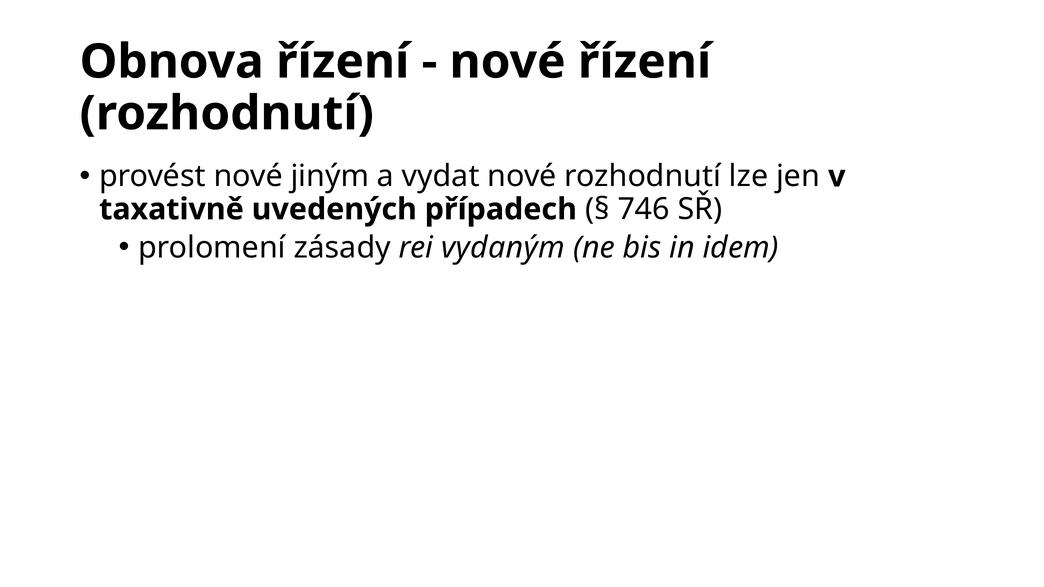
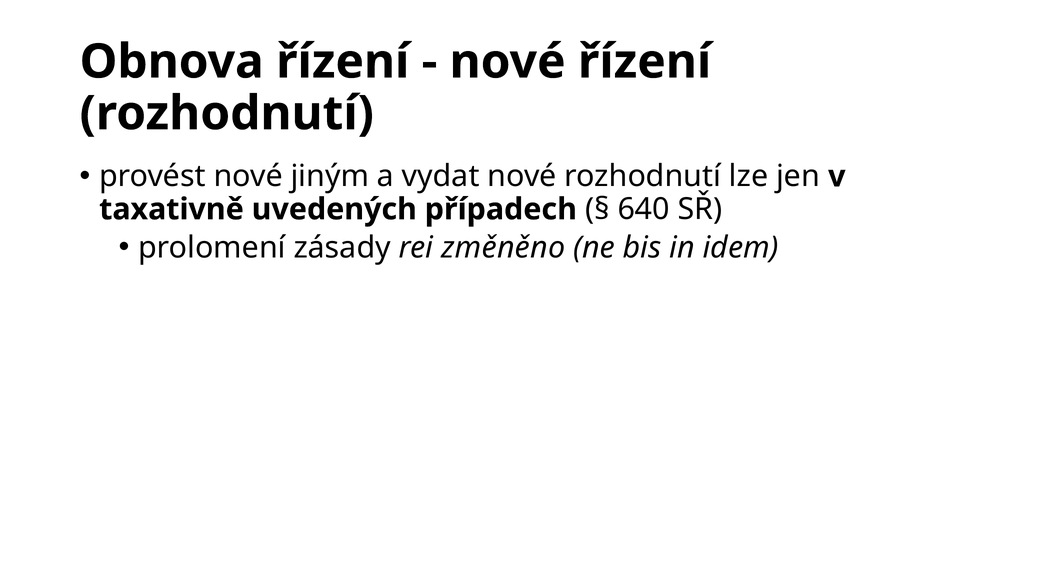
746: 746 -> 640
vydaným: vydaným -> změněno
